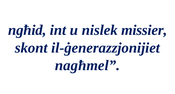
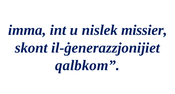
ngħid: ngħid -> imma
nagħmel: nagħmel -> qalbkom
